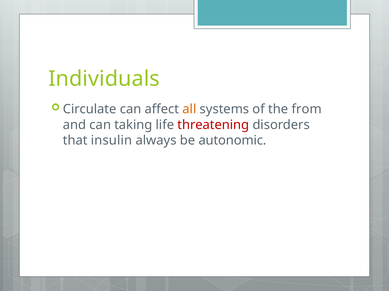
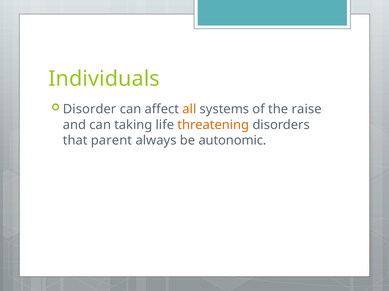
Circulate: Circulate -> Disorder
from: from -> raise
threatening colour: red -> orange
insulin: insulin -> parent
